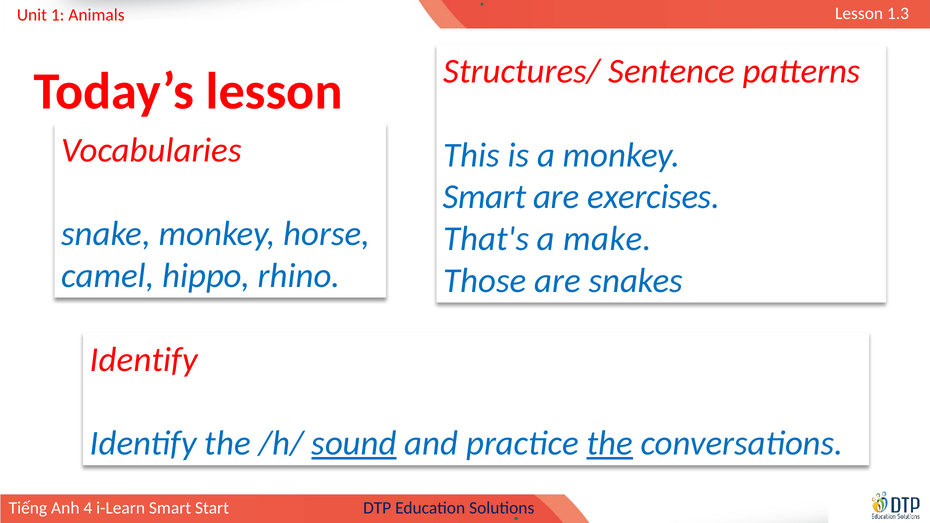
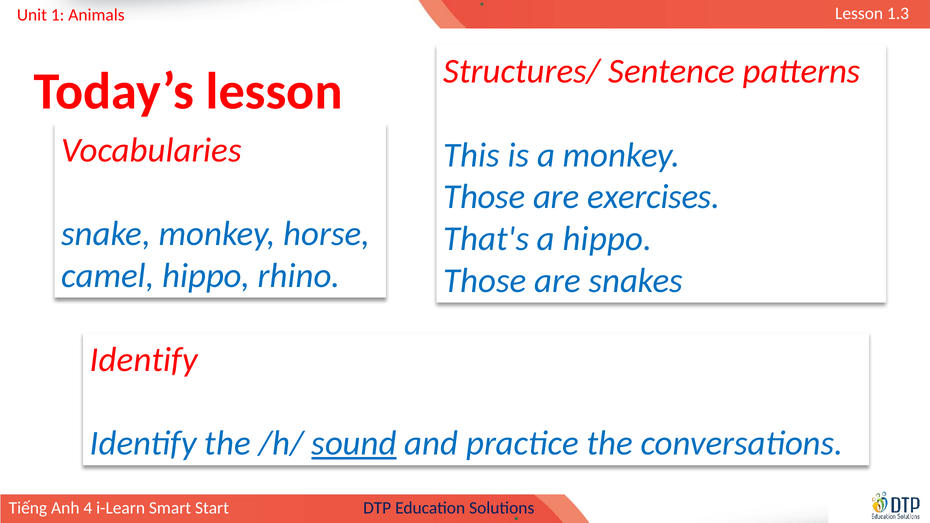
Smart at (484, 197): Smart -> Those
a make: make -> hippo
the at (610, 443) underline: present -> none
